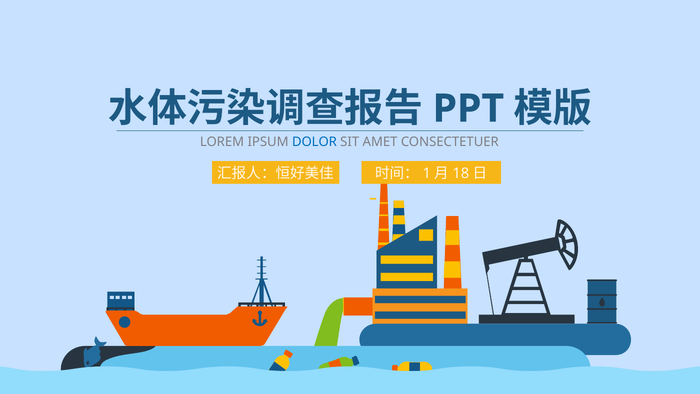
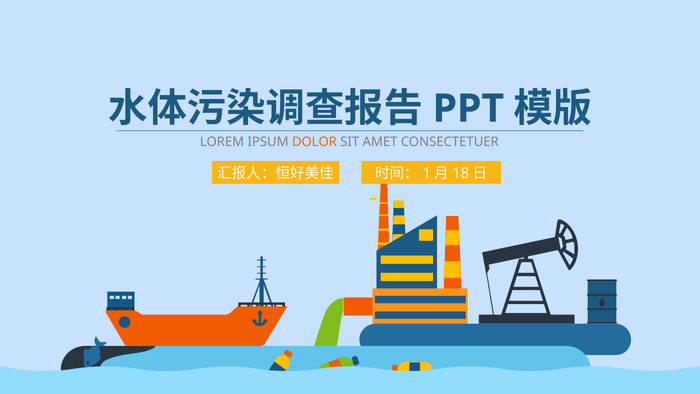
DOLOR colour: blue -> orange
